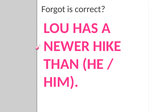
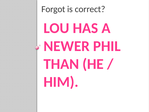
HIKE: HIKE -> PHIL
